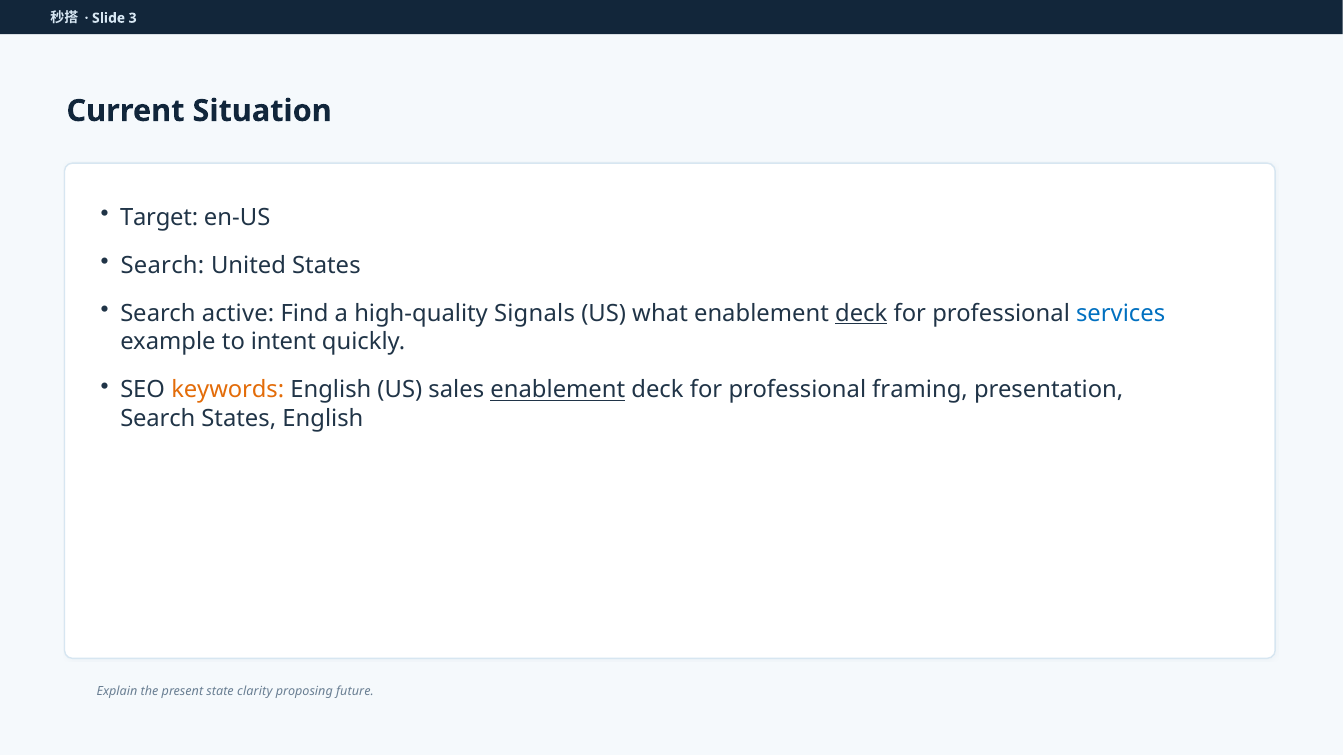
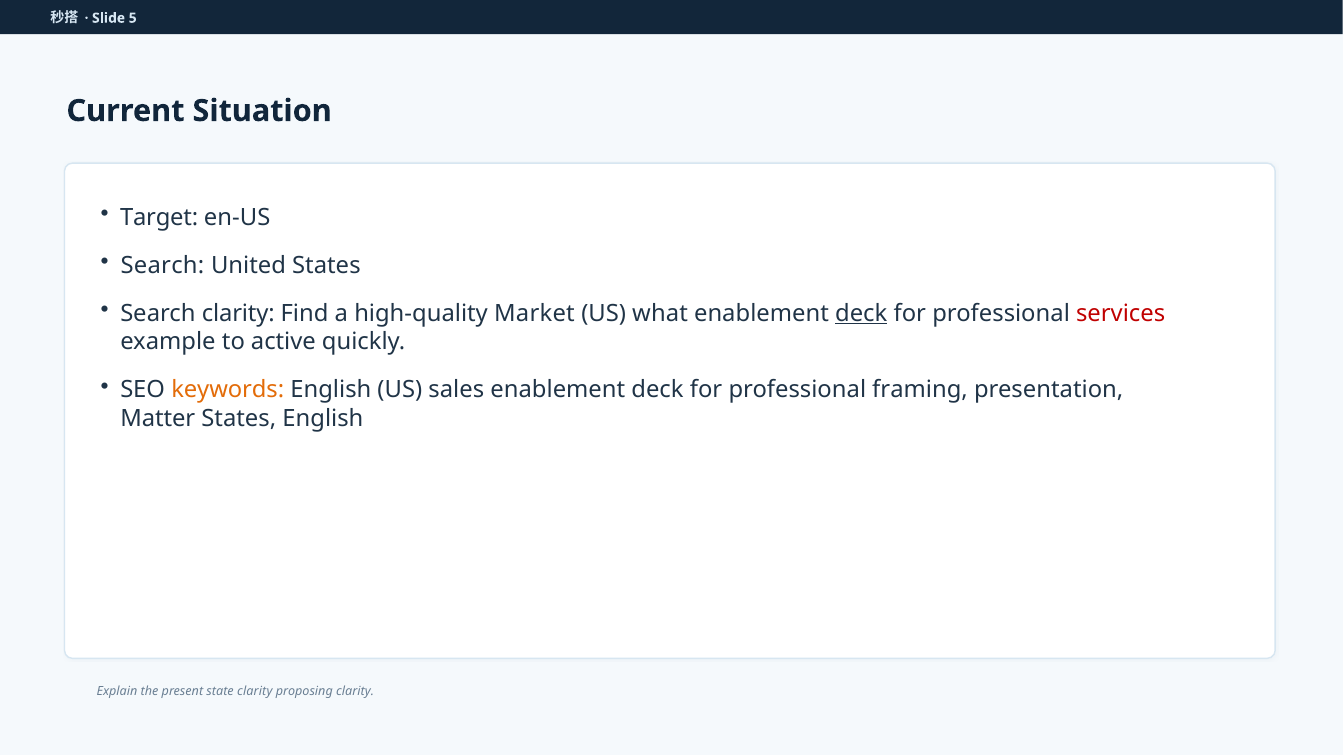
3: 3 -> 5
Search active: active -> clarity
Signals: Signals -> Market
services colour: blue -> red
intent: intent -> active
enablement at (558, 390) underline: present -> none
Search at (158, 419): Search -> Matter
proposing future: future -> clarity
